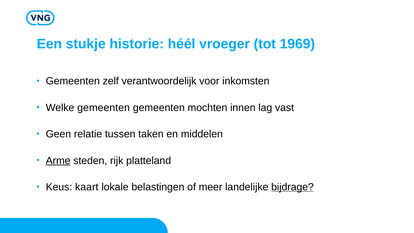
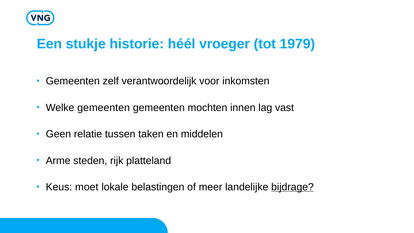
1969: 1969 -> 1979
Arme underline: present -> none
kaart: kaart -> moet
